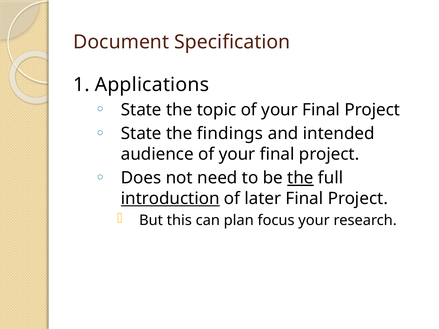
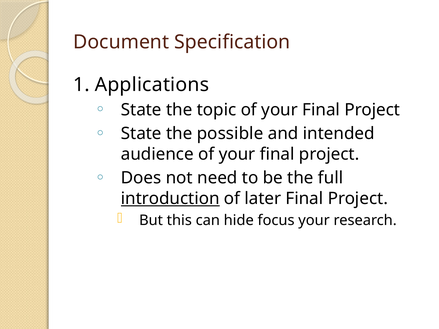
findings: findings -> possible
the at (300, 178) underline: present -> none
plan: plan -> hide
